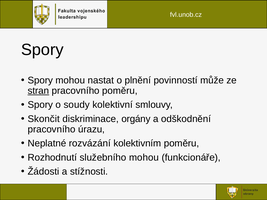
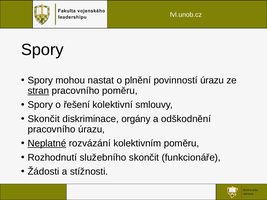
povinností může: může -> úrazu
soudy: soudy -> řešení
Neplatné underline: none -> present
služebního mohou: mohou -> skončit
